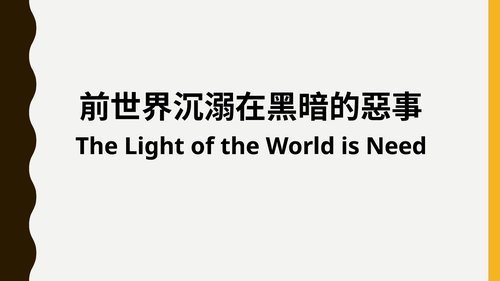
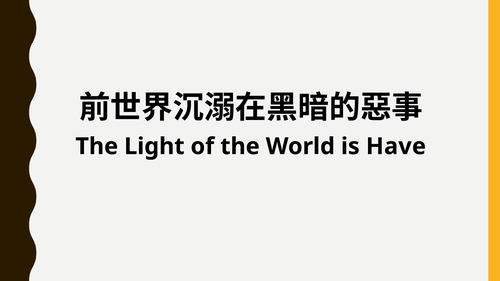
Need: Need -> Have
